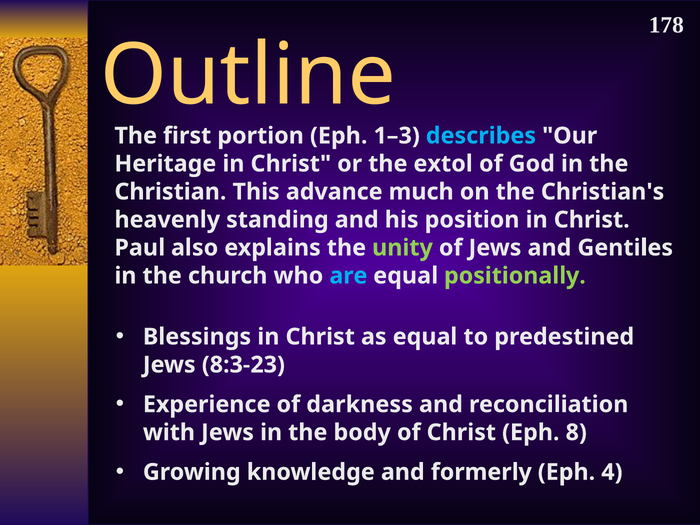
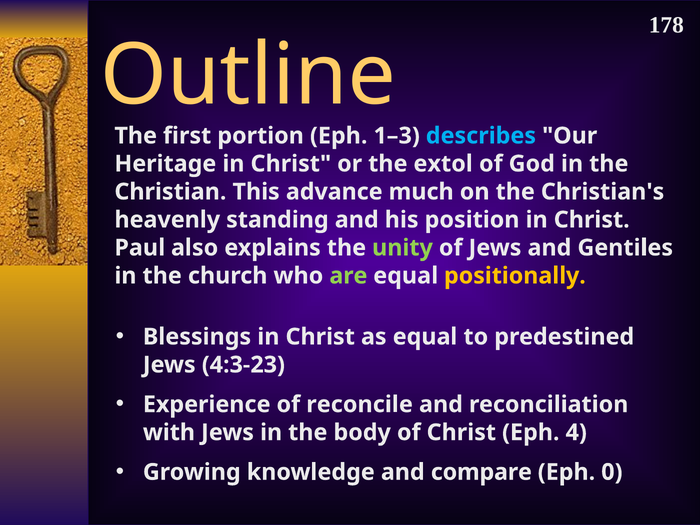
are colour: light blue -> light green
positionally colour: light green -> yellow
8:3-23: 8:3-23 -> 4:3-23
darkness: darkness -> reconcile
8: 8 -> 4
formerly: formerly -> compare
4: 4 -> 0
